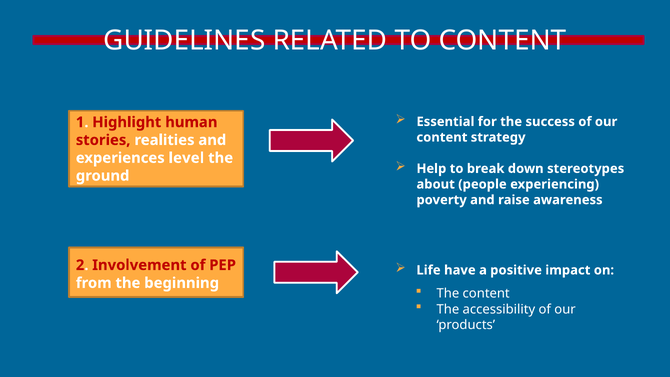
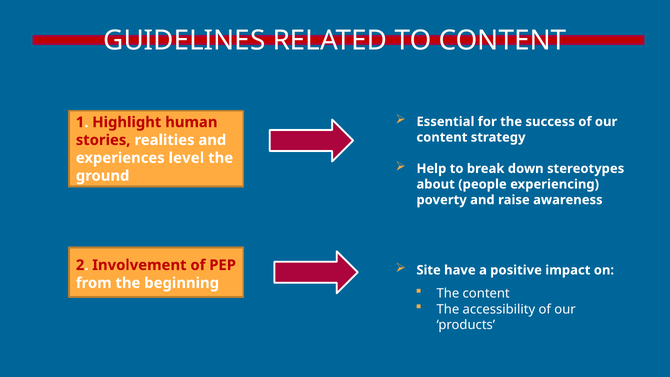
Life: Life -> Site
